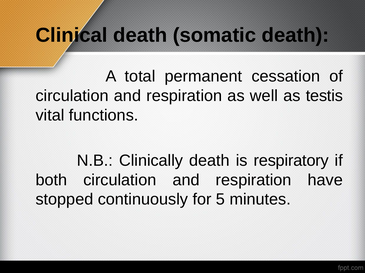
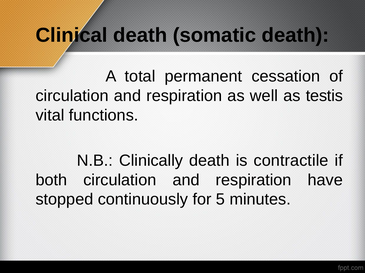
respiratory: respiratory -> contractile
